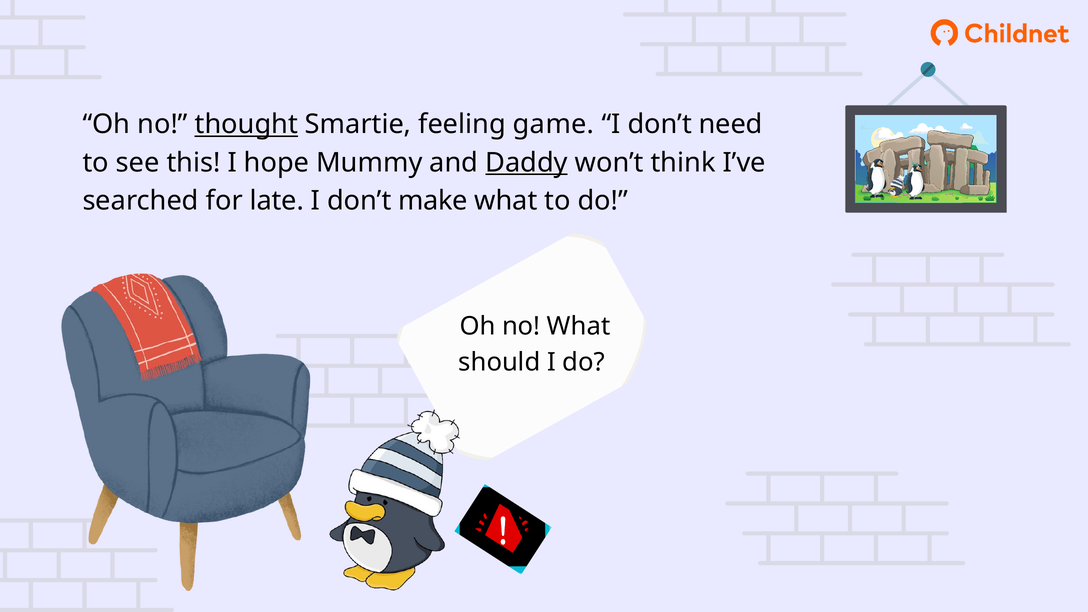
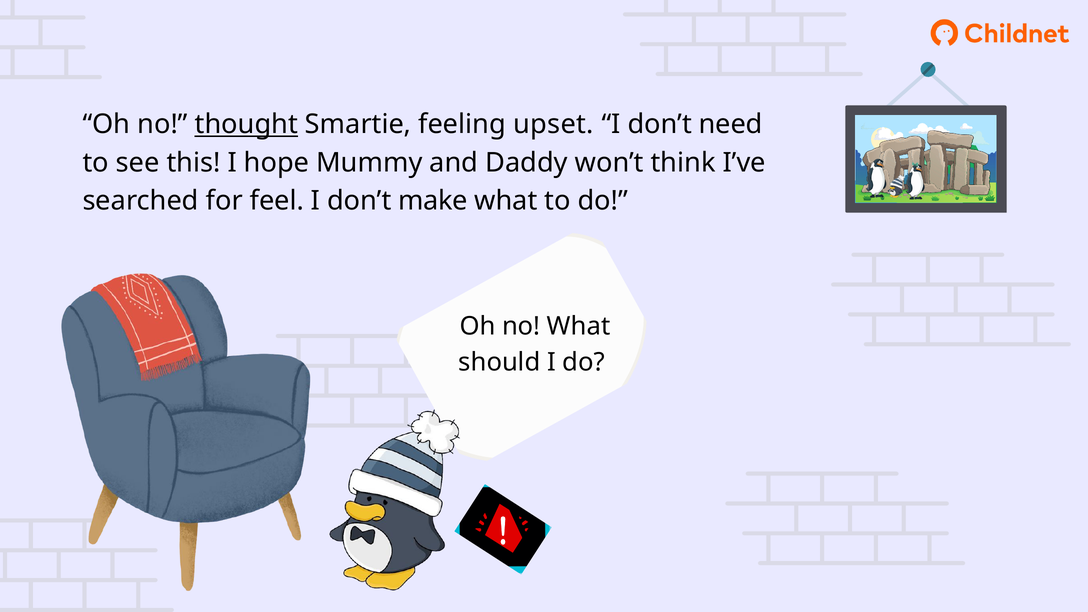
game: game -> upset
Daddy underline: present -> none
late: late -> feel
